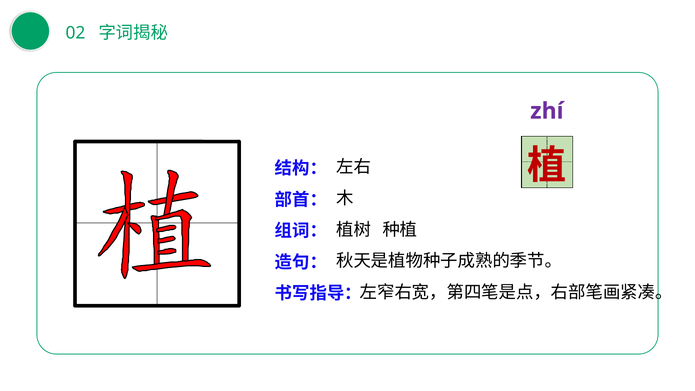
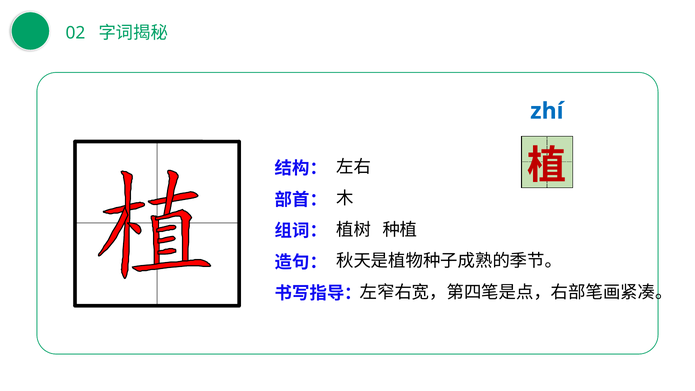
zhí colour: purple -> blue
